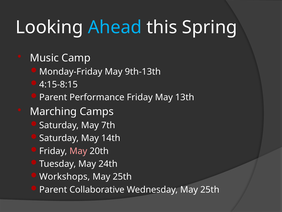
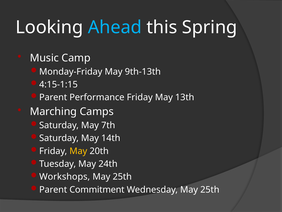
4:15-8:15: 4:15-8:15 -> 4:15-1:15
May at (78, 151) colour: pink -> yellow
Collaborative: Collaborative -> Commitment
